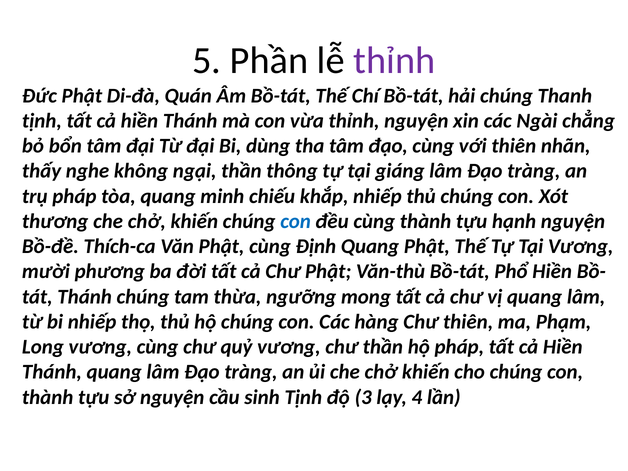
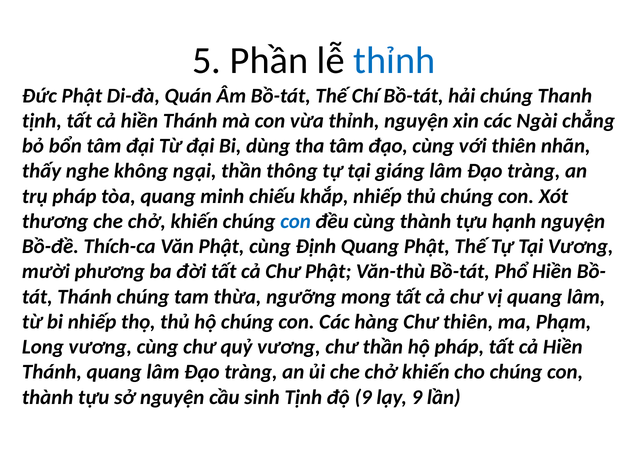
thỉnh at (395, 61) colour: purple -> blue
độ 3: 3 -> 9
lạy 4: 4 -> 9
